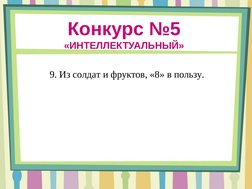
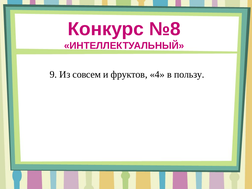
№5: №5 -> №8
солдат: солдат -> совсем
8: 8 -> 4
